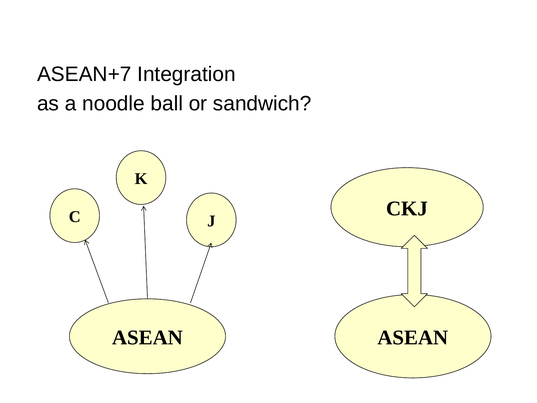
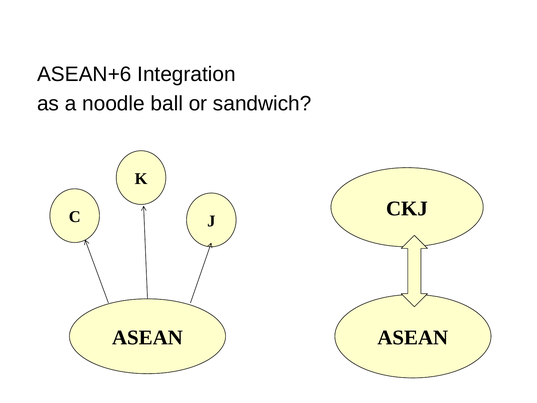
ASEAN+7: ASEAN+7 -> ASEAN+6
